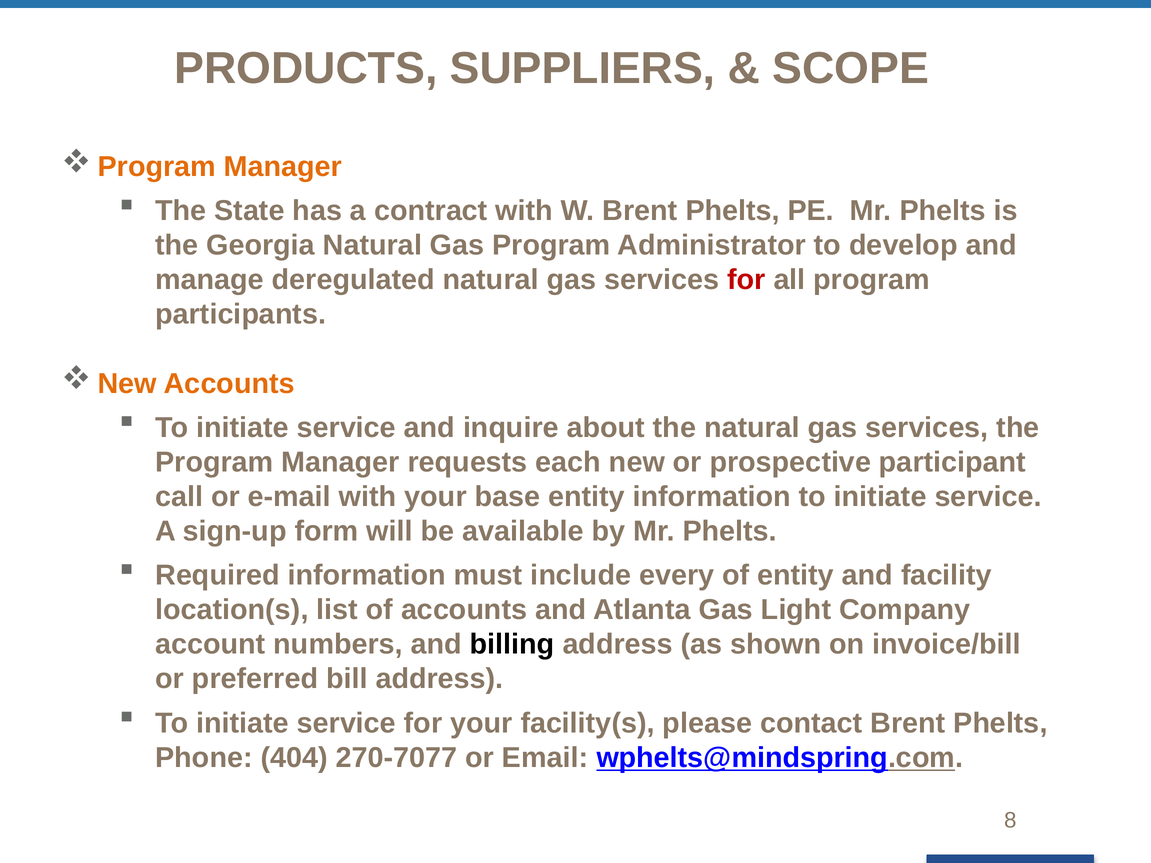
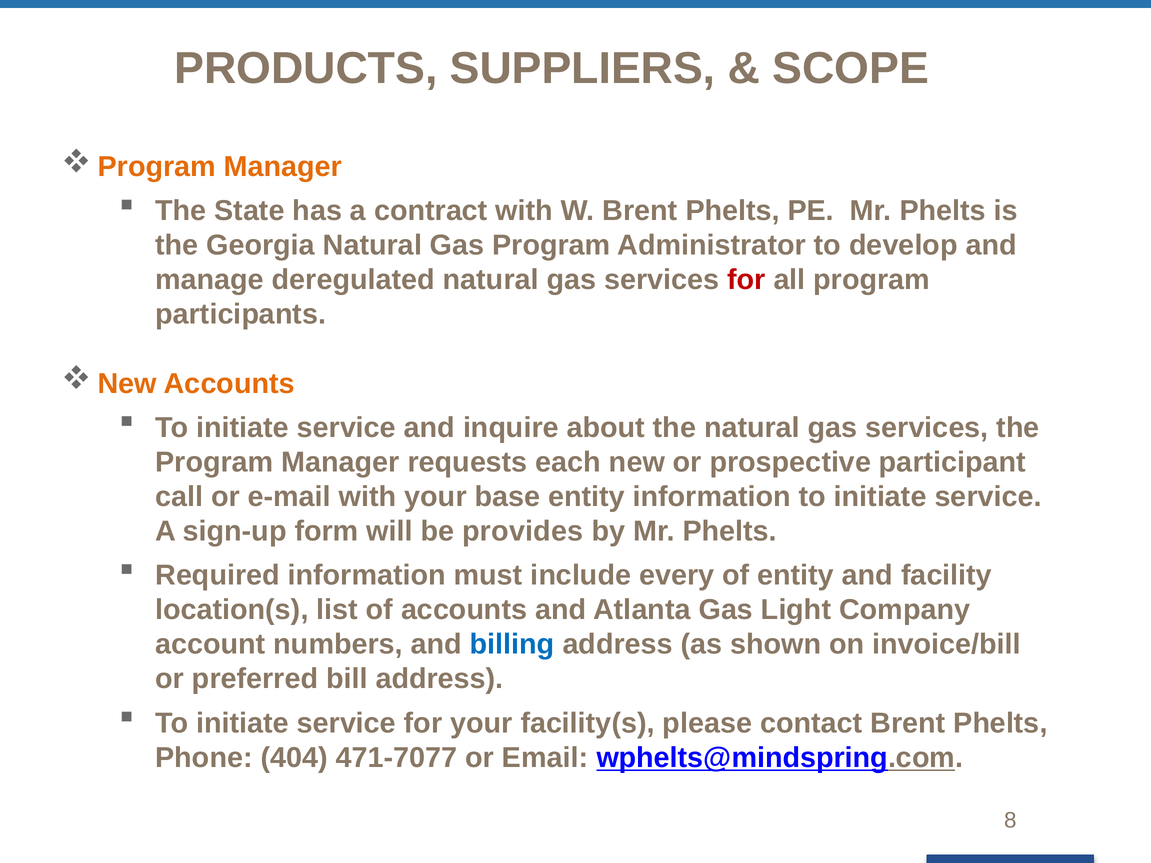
available: available -> provides
billing colour: black -> blue
270-7077: 270-7077 -> 471-7077
